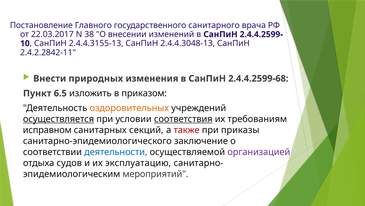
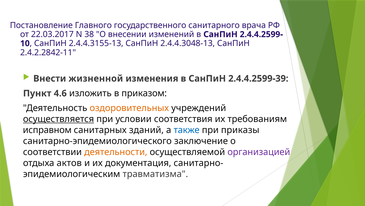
природных: природных -> жизненной
2.4.4.2599-68: 2.4.4.2599-68 -> 2.4.4.2599-39
6.5: 6.5 -> 4.6
соответствия underline: present -> none
секций: секций -> зданий
также colour: red -> blue
деятельности colour: blue -> orange
судов: судов -> актов
эксплуатацию: эксплуатацию -> документация
мероприятий: мероприятий -> травматизма
